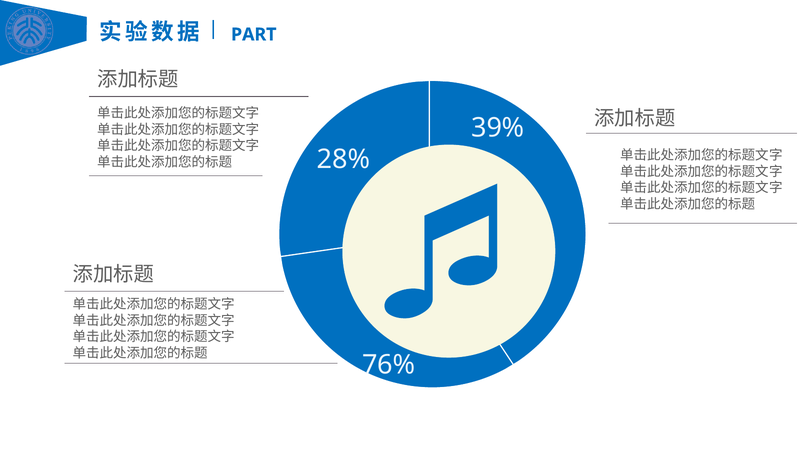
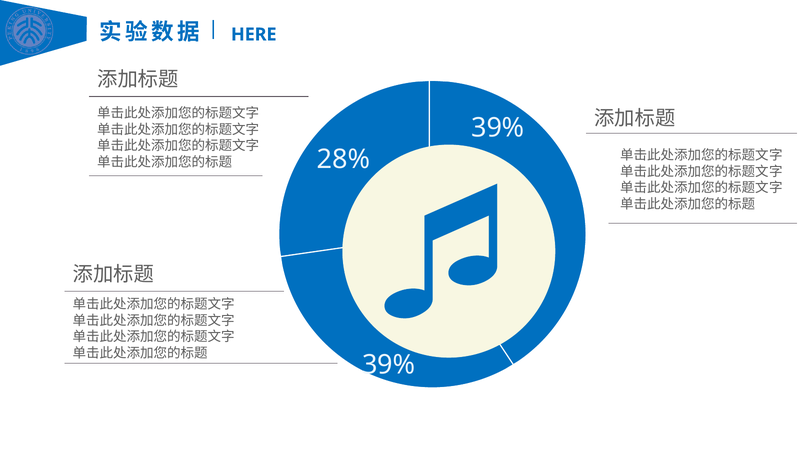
PART: PART -> HERE
76% at (389, 365): 76% -> 39%
